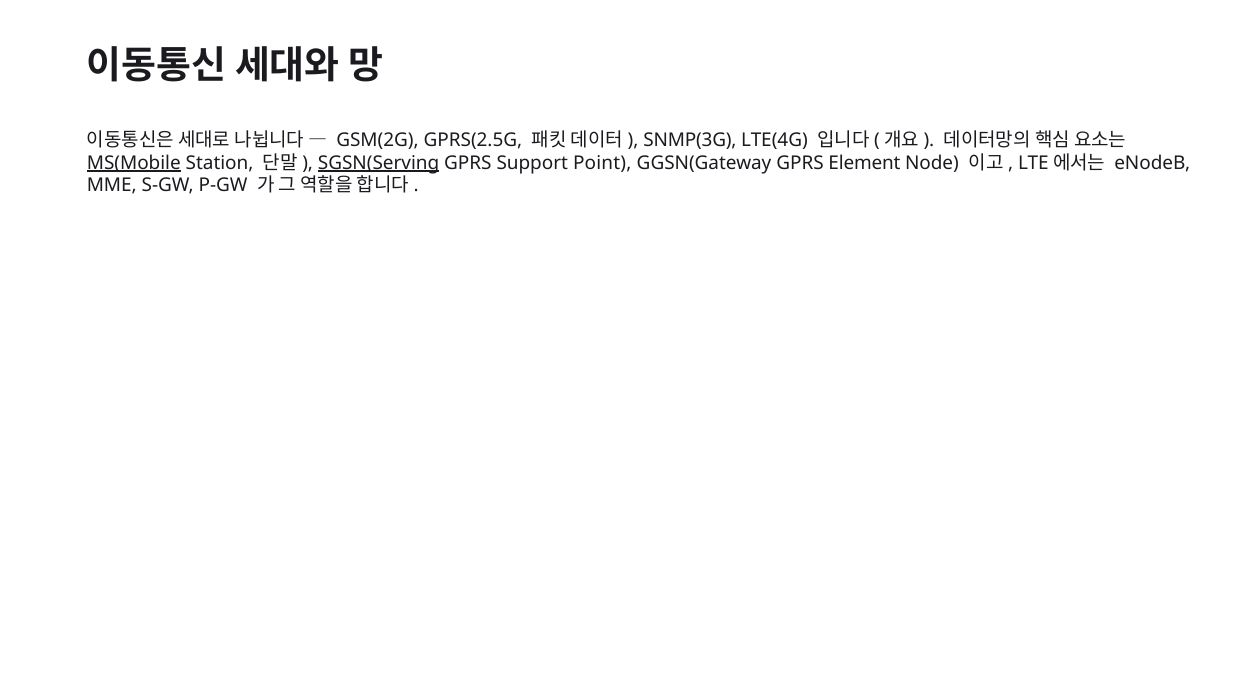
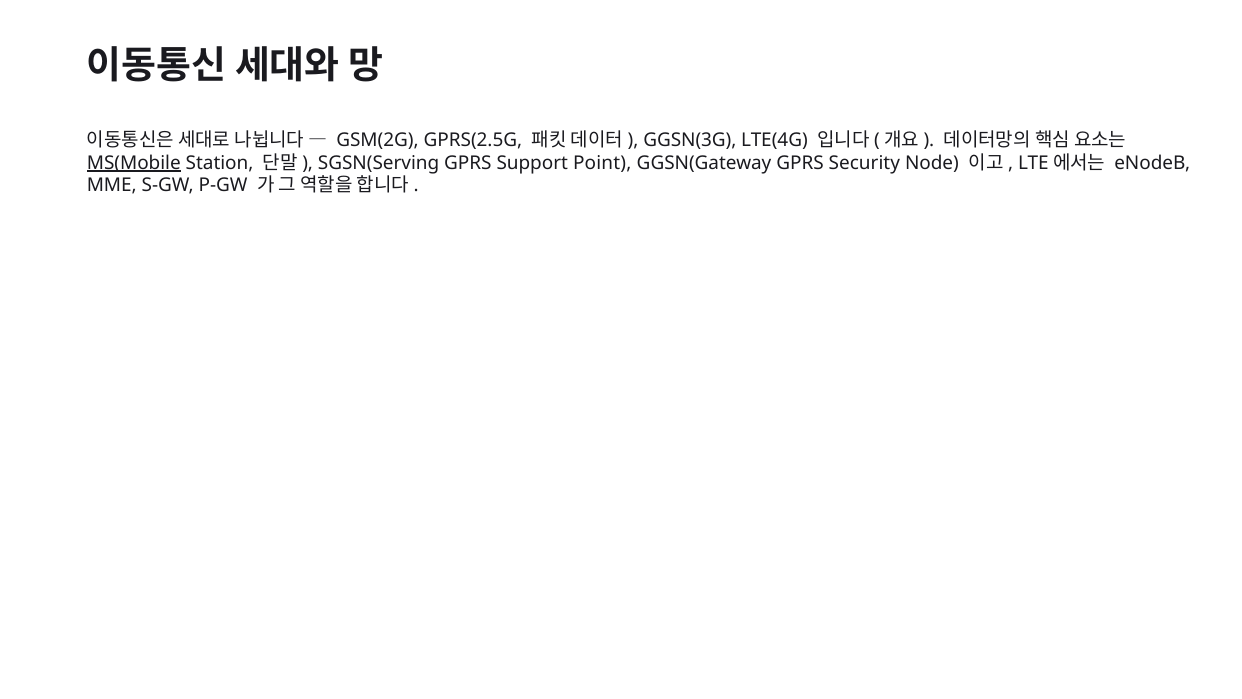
SNMP(3G: SNMP(3G -> GGSN(3G
SGSN(Serving underline: present -> none
Element: Element -> Security
